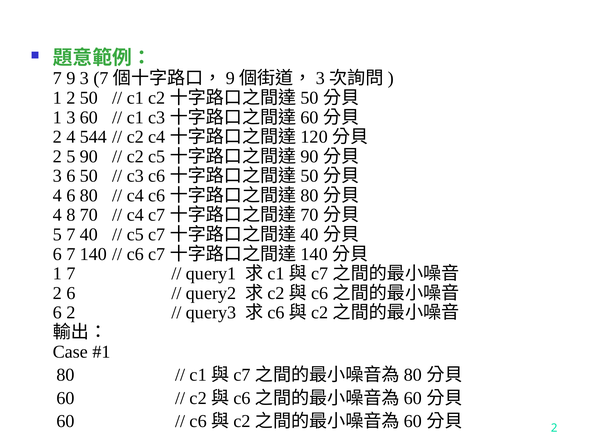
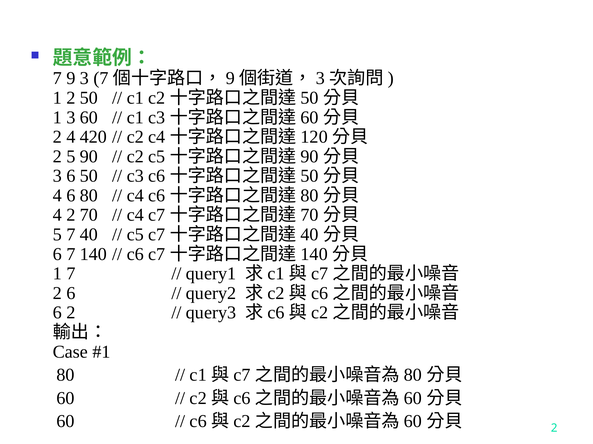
544: 544 -> 420
4 8: 8 -> 2
